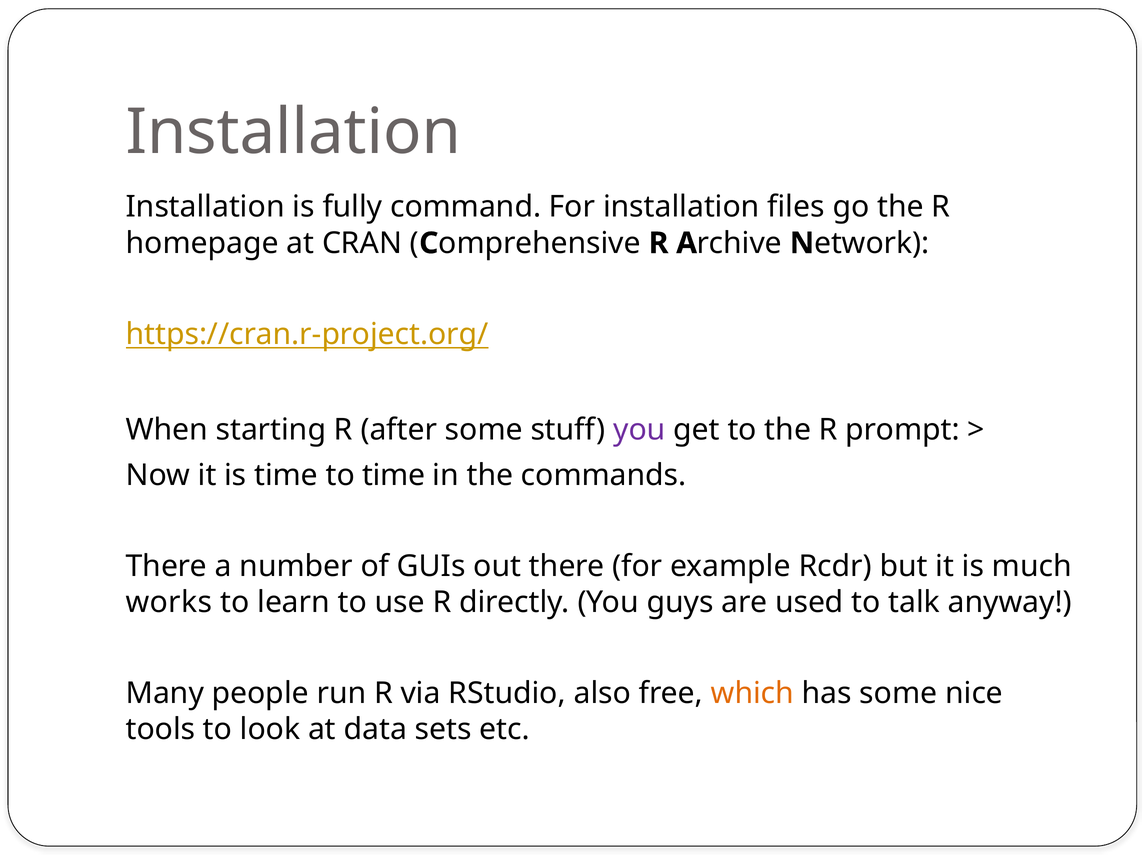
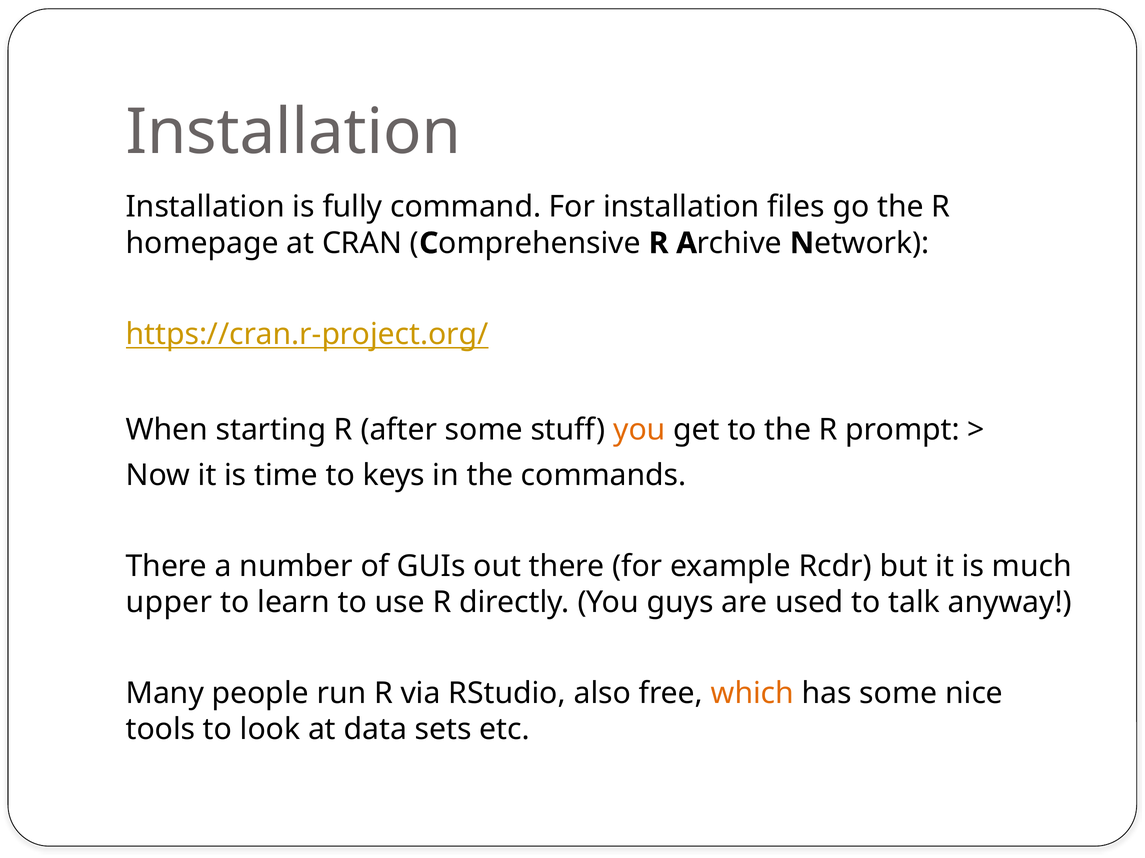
you at (639, 430) colour: purple -> orange
to time: time -> keys
works: works -> upper
